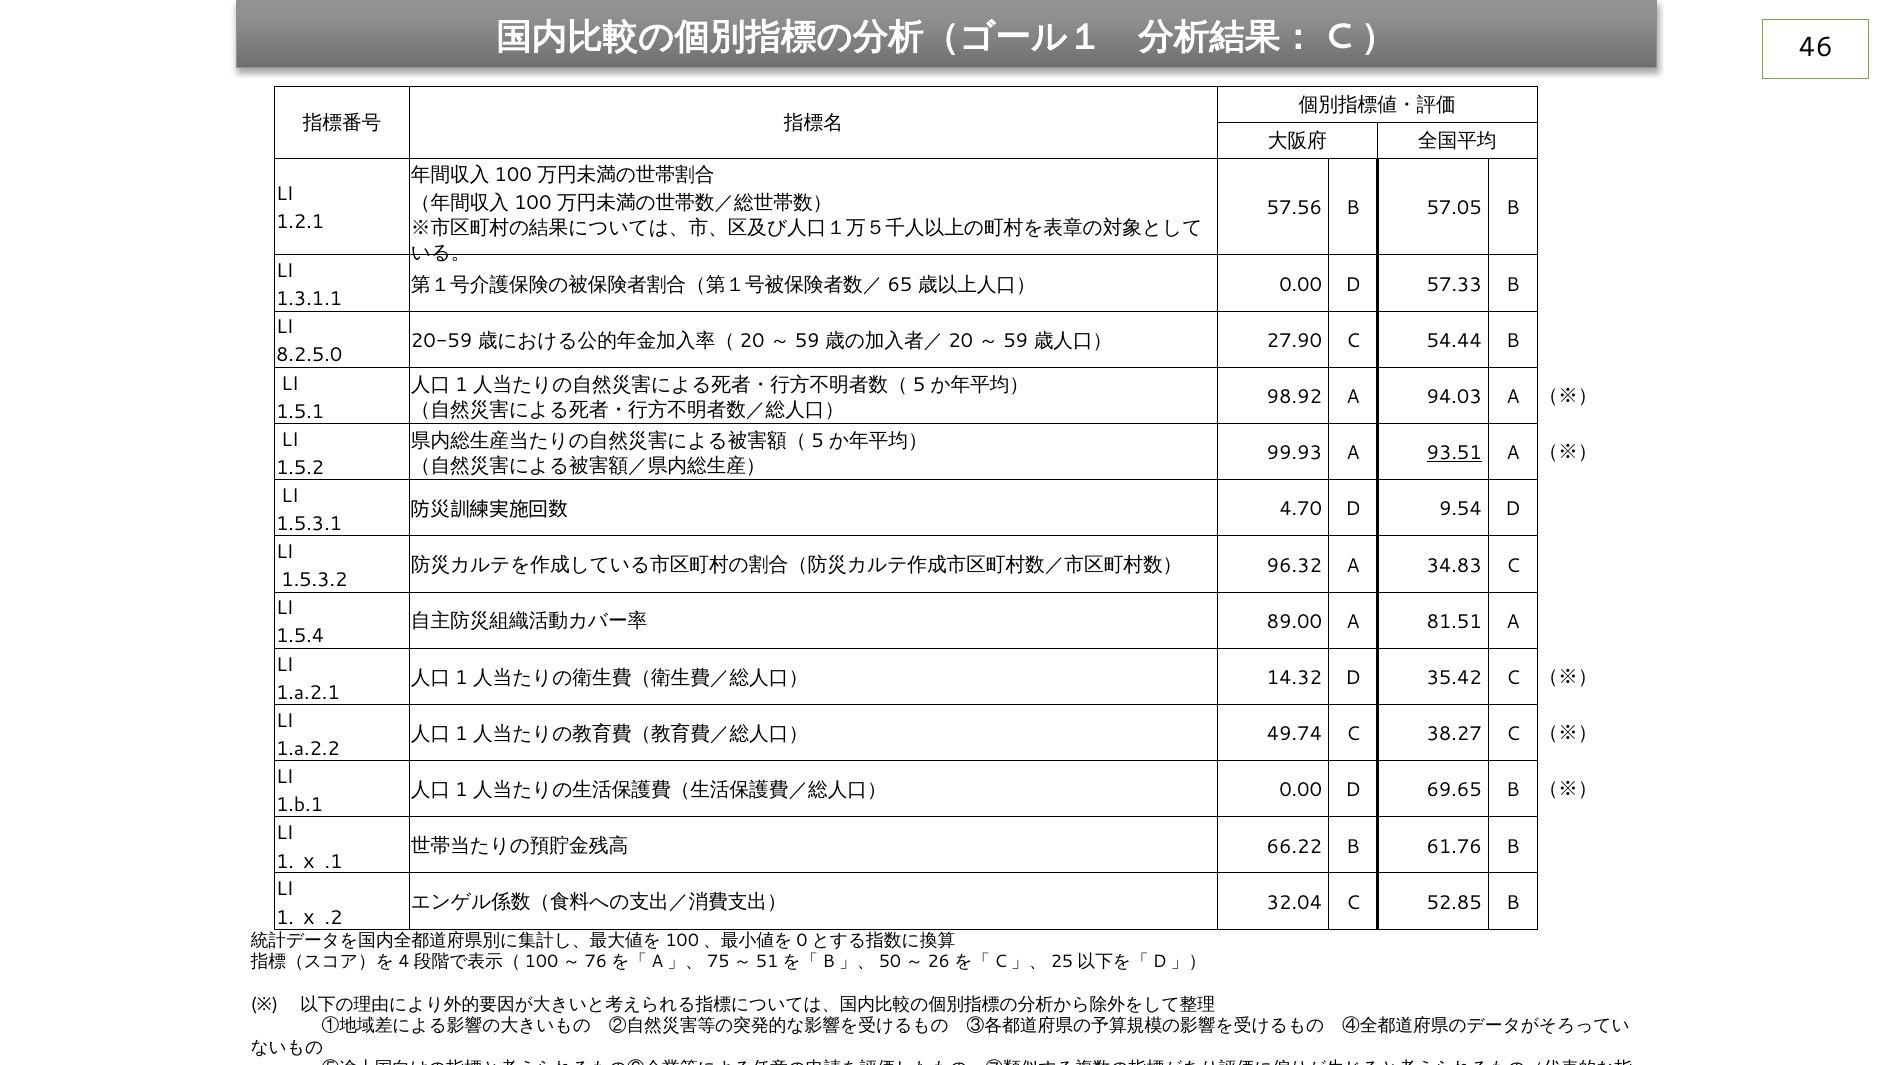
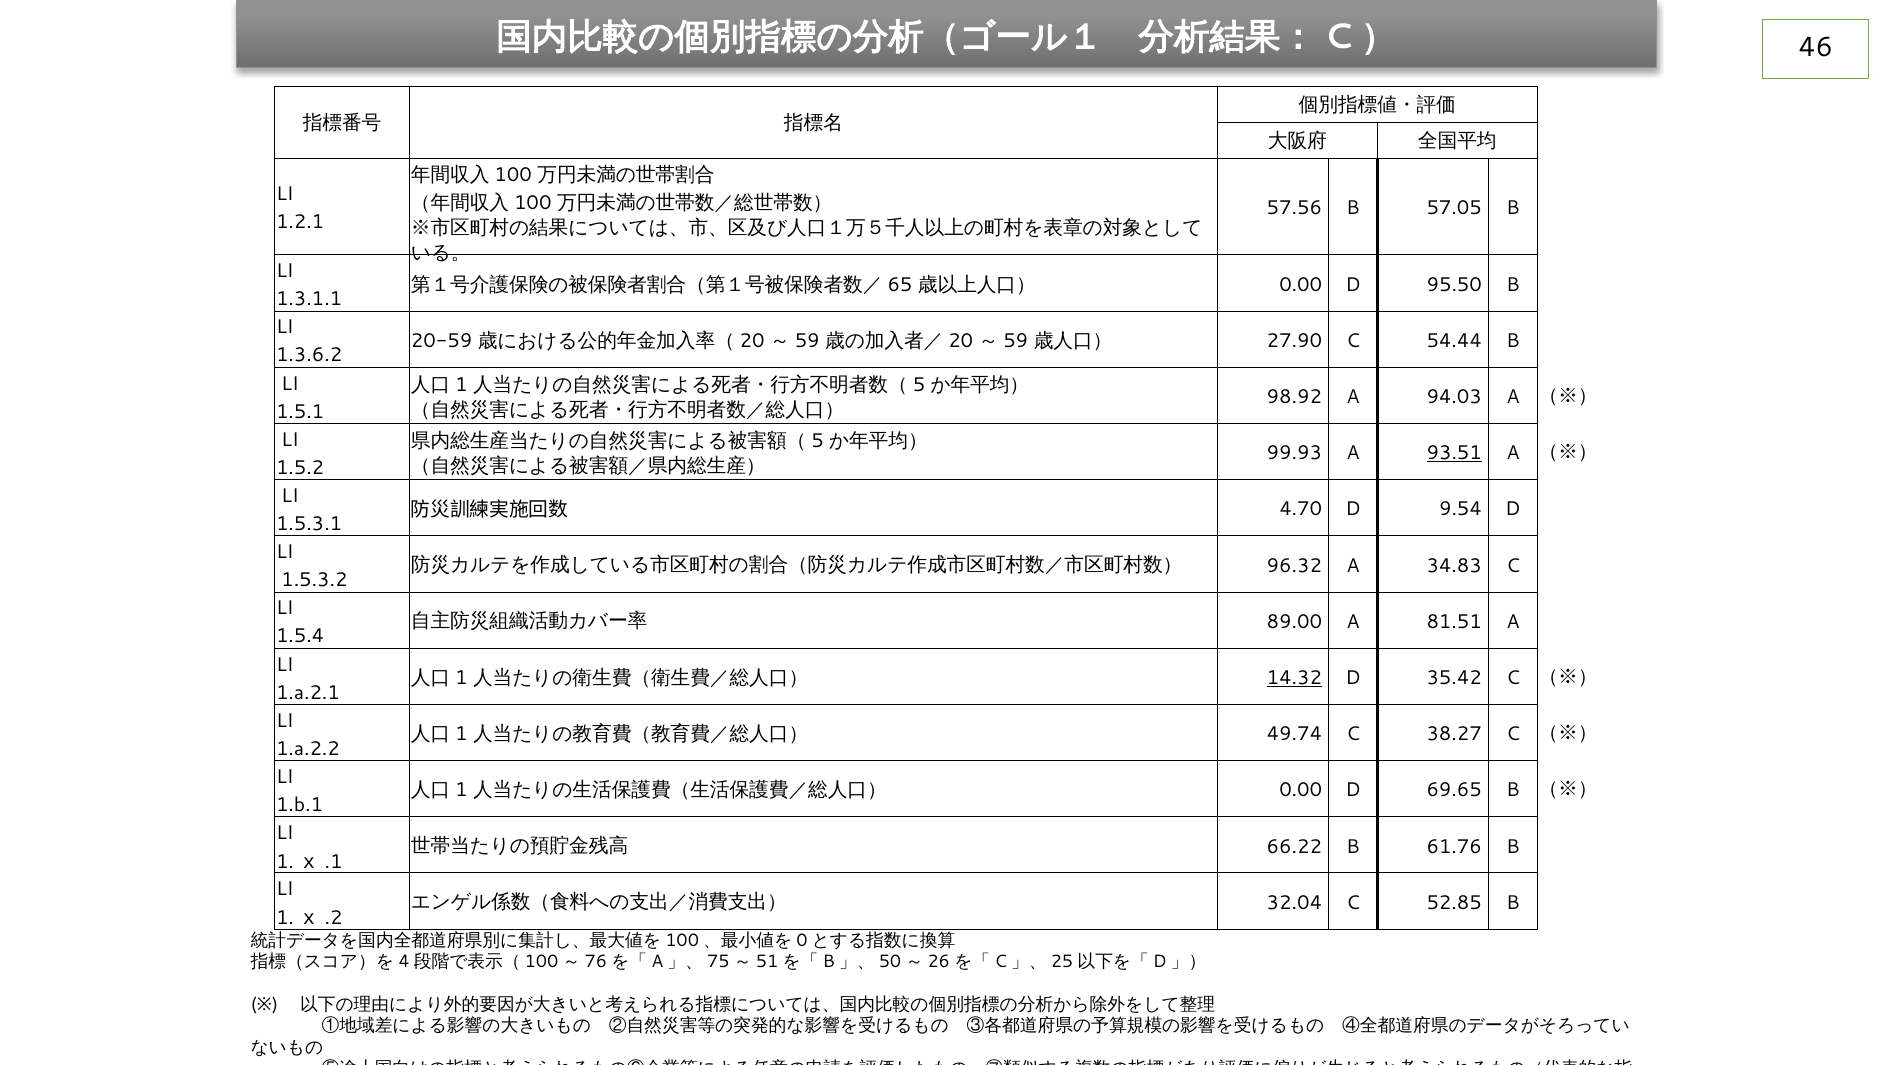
57.33: 57.33 -> 95.50
8.2.5.0: 8.2.5.0 -> 1.3.6.2
14.32 underline: none -> present
